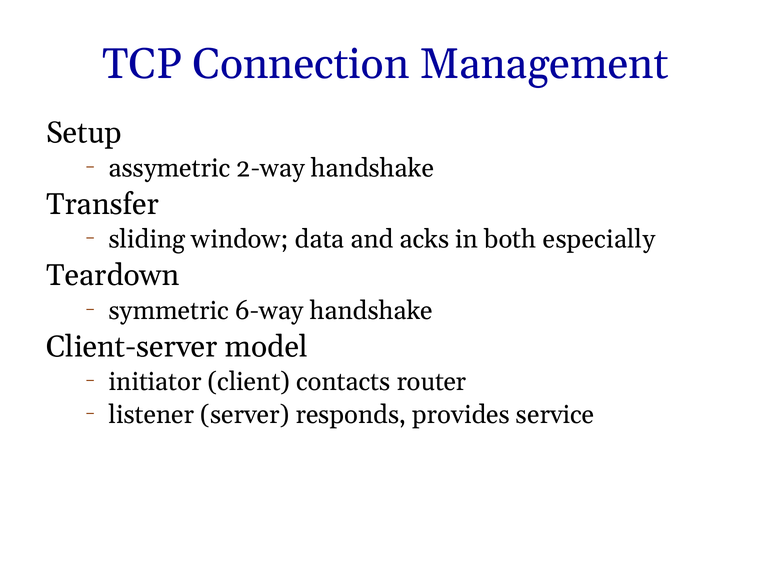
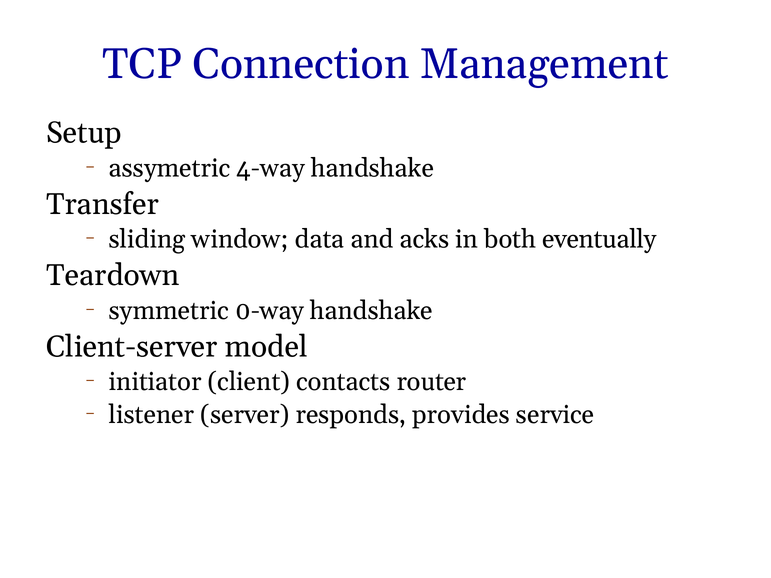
2-way: 2-way -> 4-way
especially: especially -> eventually
6-way: 6-way -> 0-way
